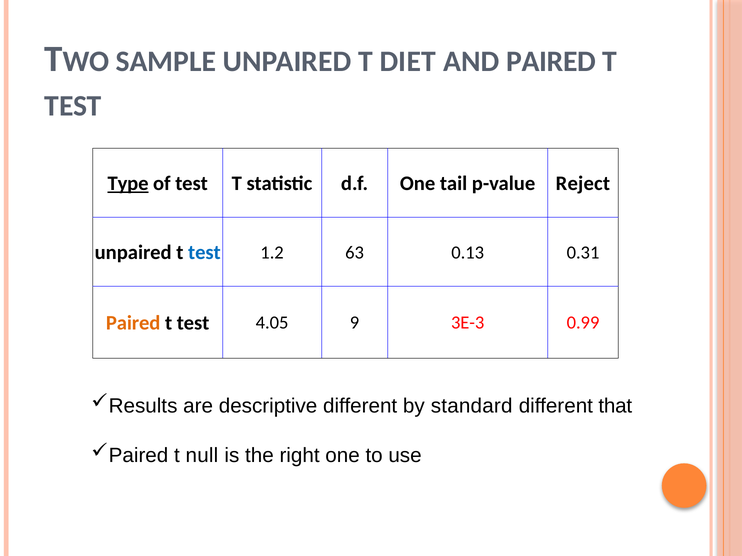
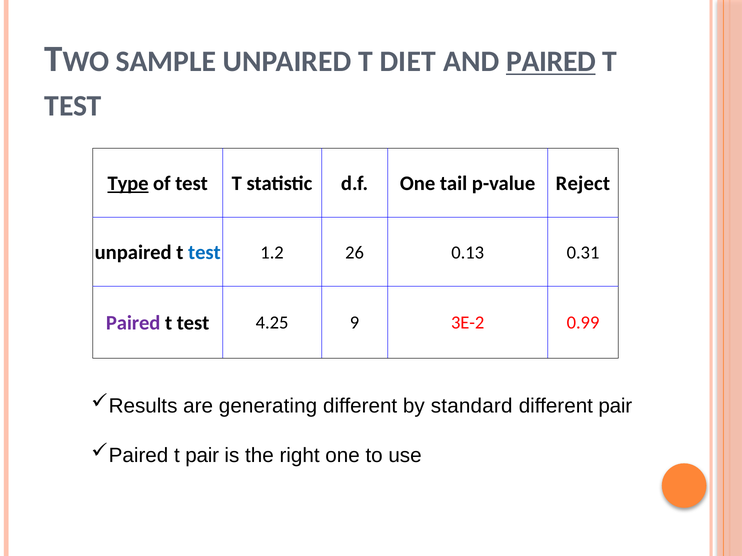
PAIRED at (551, 62) underline: none -> present
63: 63 -> 26
Paired at (133, 323) colour: orange -> purple
4.05: 4.05 -> 4.25
3E-3: 3E-3 -> 3E-2
descriptive: descriptive -> generating
different that: that -> pair
t null: null -> pair
